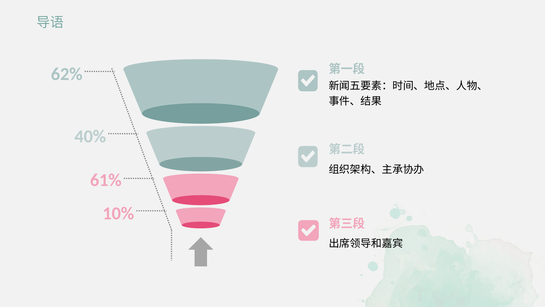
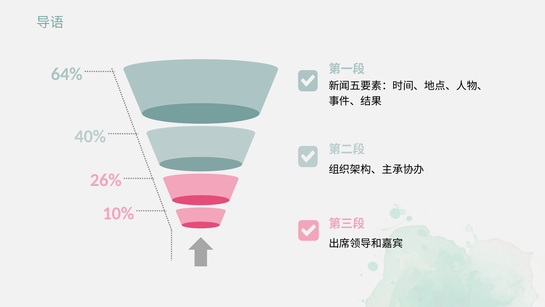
62%: 62% -> 64%
61%: 61% -> 26%
